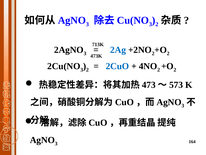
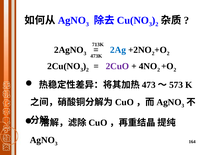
2CuO colour: blue -> purple
